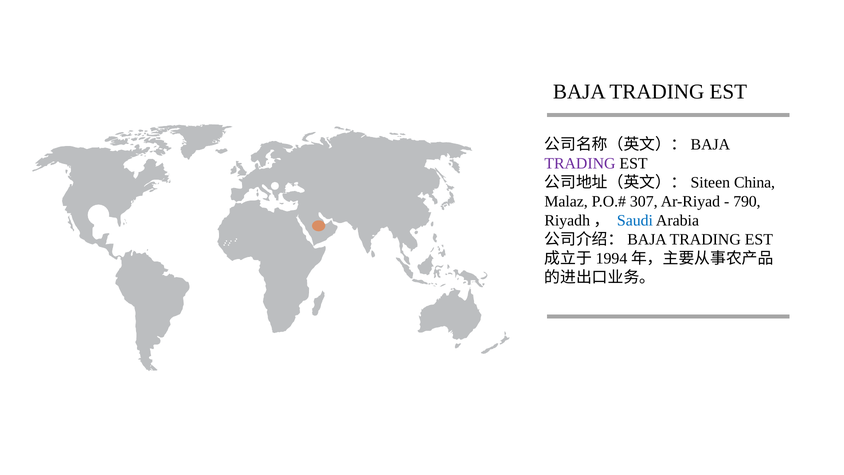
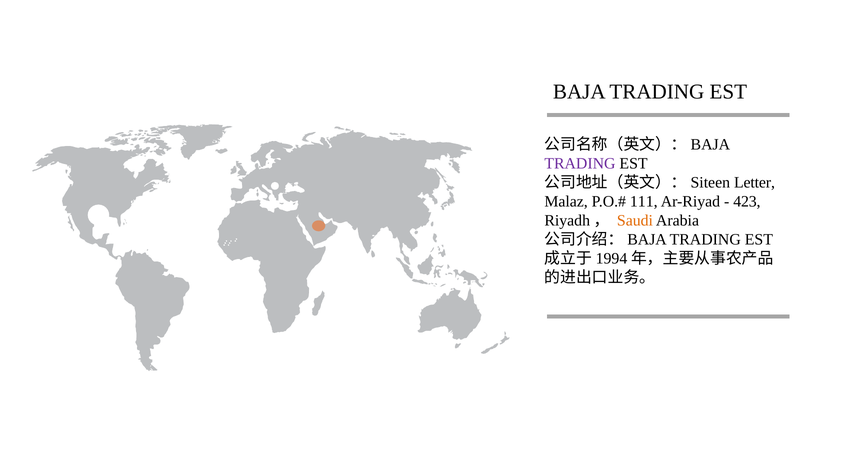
China: China -> Letter
307: 307 -> 111
790: 790 -> 423
Saudi colour: blue -> orange
